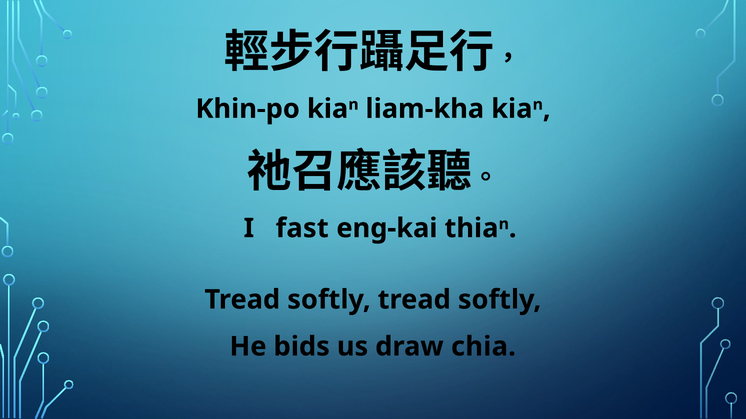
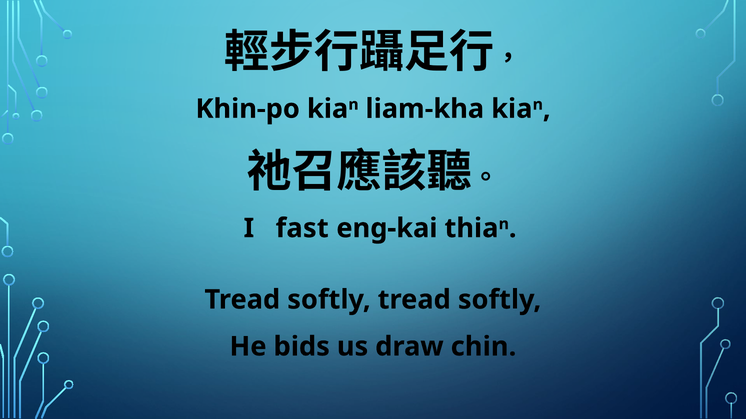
chia: chia -> chin
